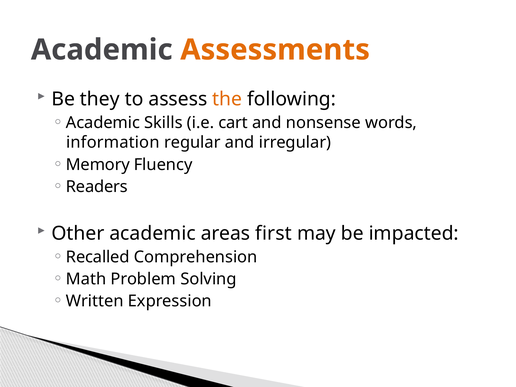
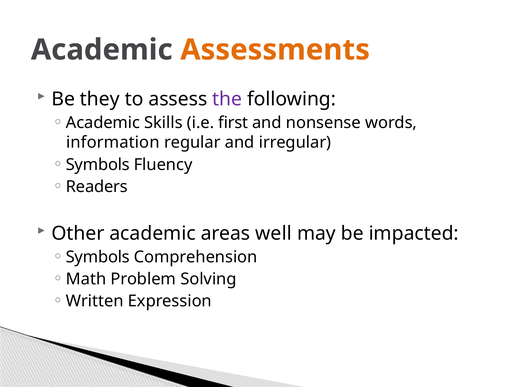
the colour: orange -> purple
cart: cart -> first
Memory at (98, 165): Memory -> Symbols
first: first -> well
Recalled at (98, 257): Recalled -> Symbols
